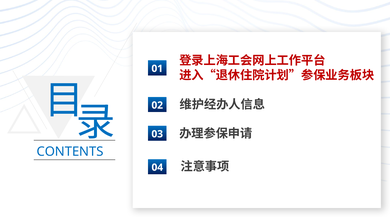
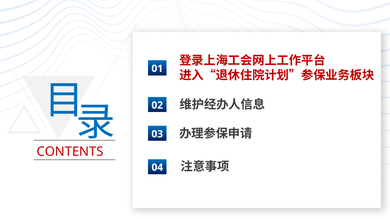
CONTENTS colour: blue -> red
